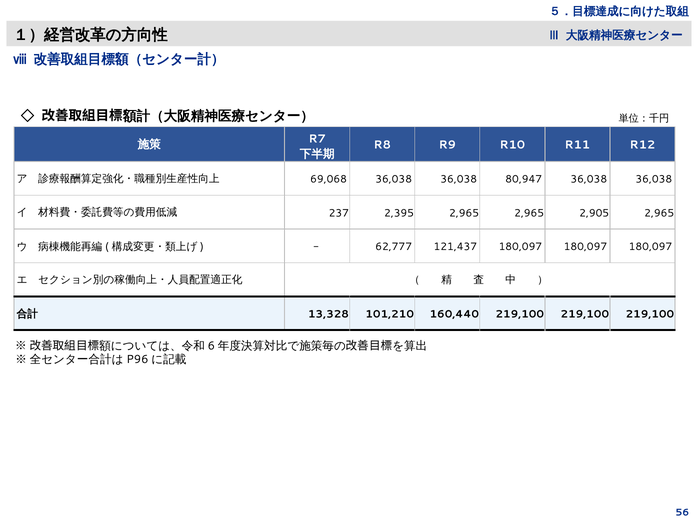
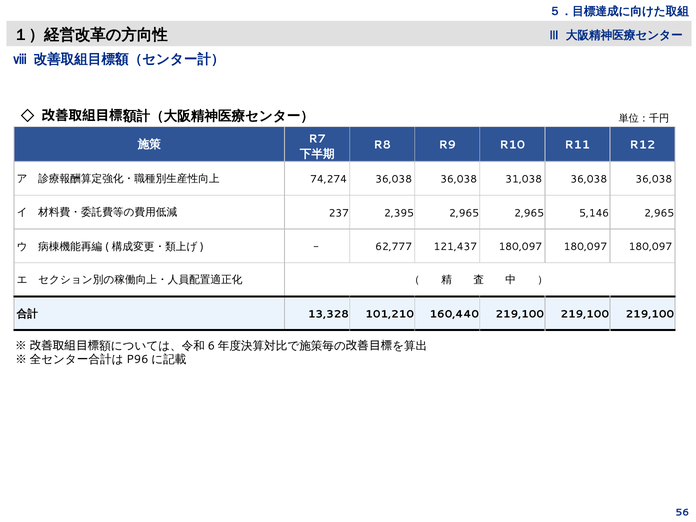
69,068: 69,068 -> 74,274
80,947: 80,947 -> 31,038
2,905: 2,905 -> 5,146
